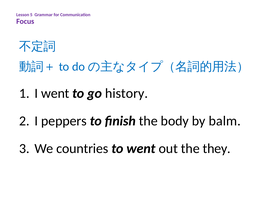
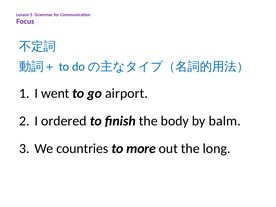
history: history -> airport
peppers: peppers -> ordered
to went: went -> more
they: they -> long
